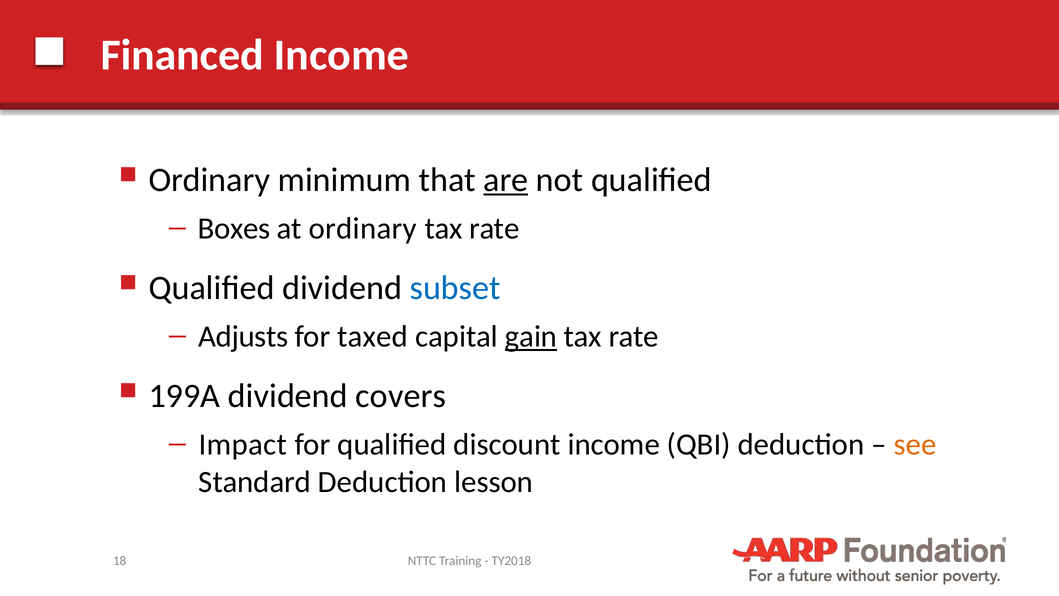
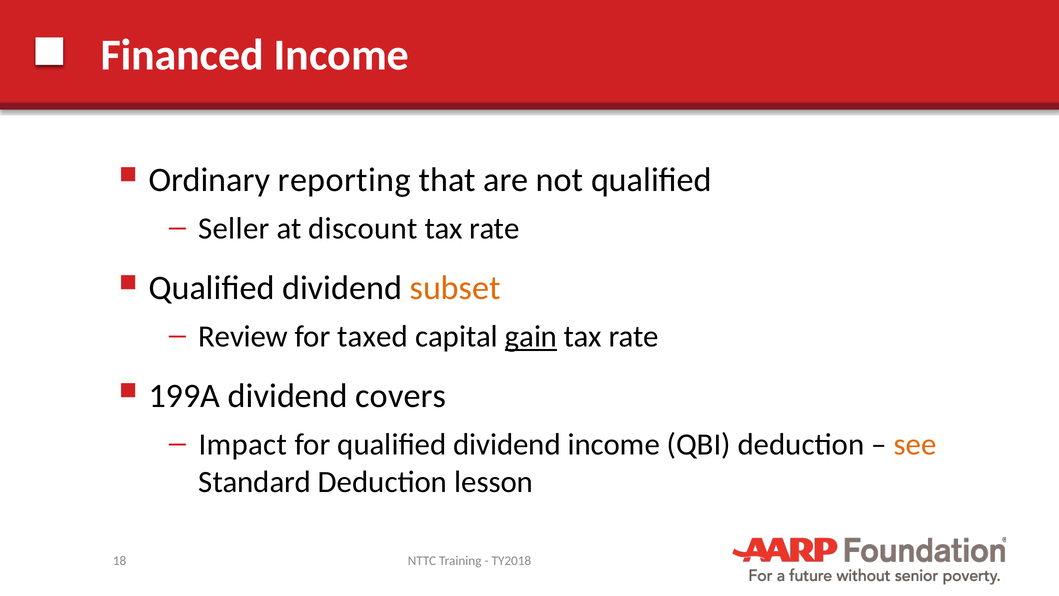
minimum: minimum -> reporting
are underline: present -> none
Boxes: Boxes -> Seller
at ordinary: ordinary -> discount
subset colour: blue -> orange
Adjusts: Adjusts -> Review
for qualified discount: discount -> dividend
